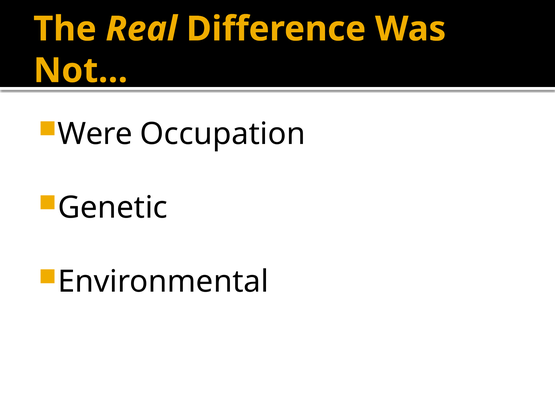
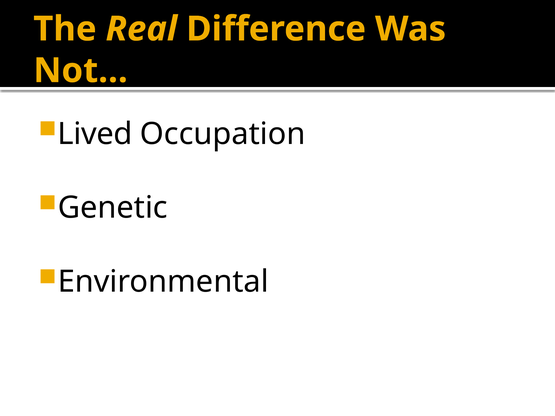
Were: Were -> Lived
